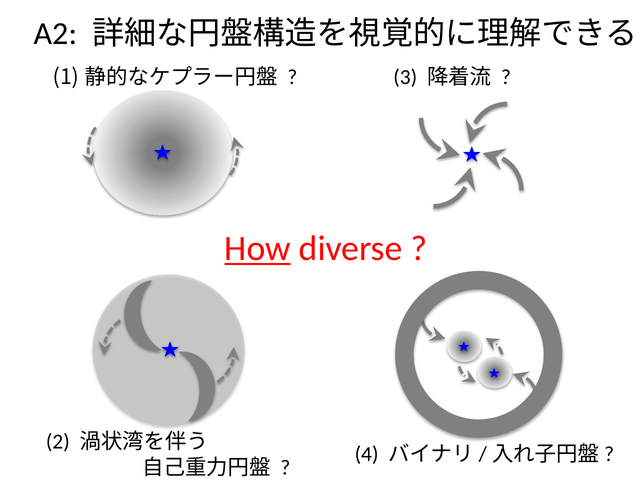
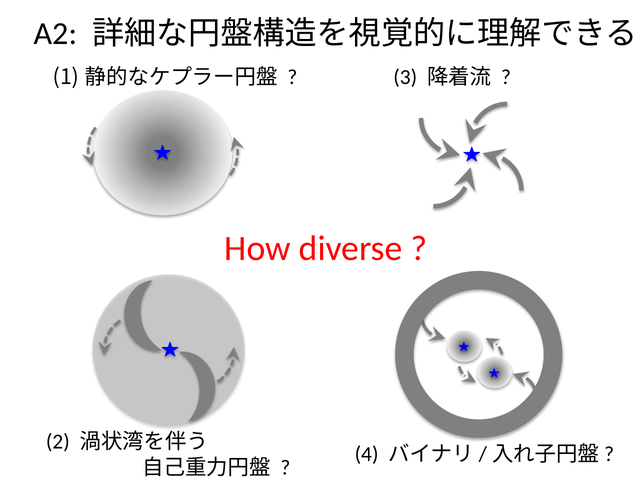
How underline: present -> none
